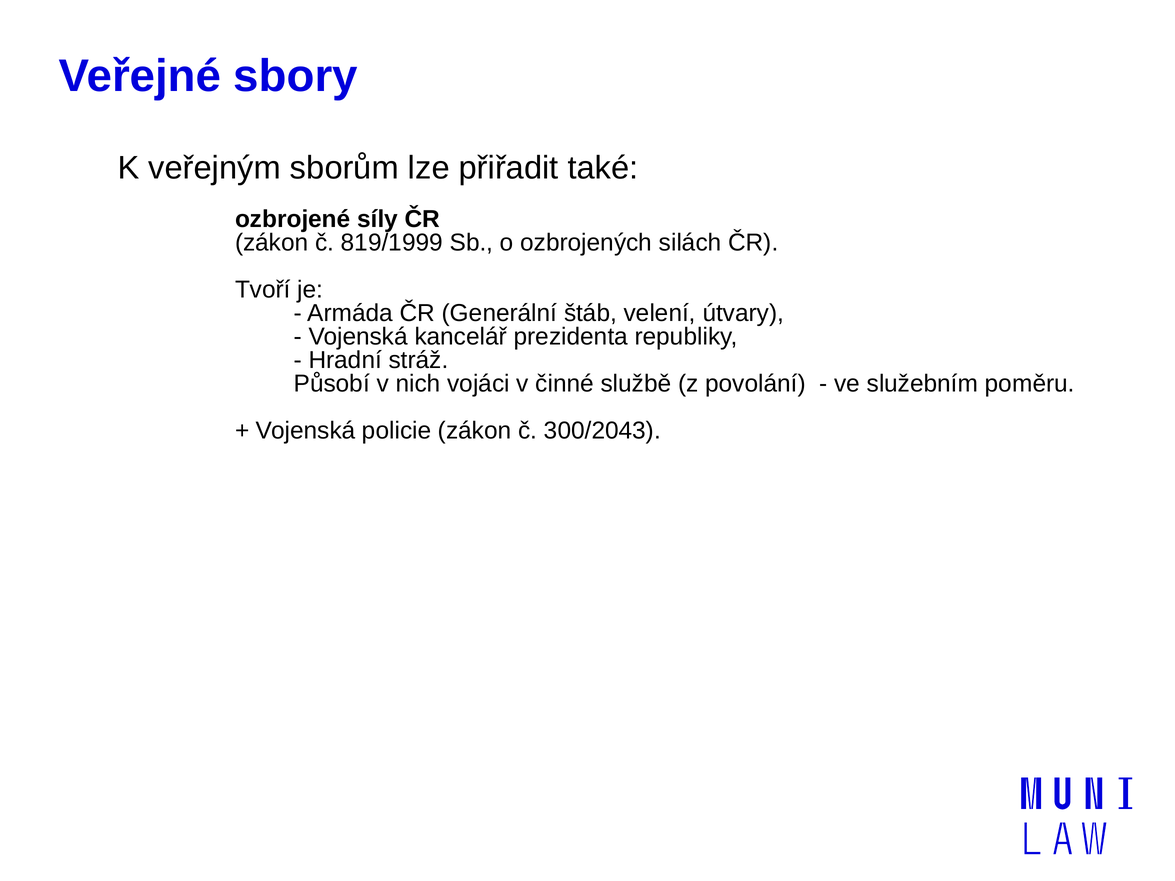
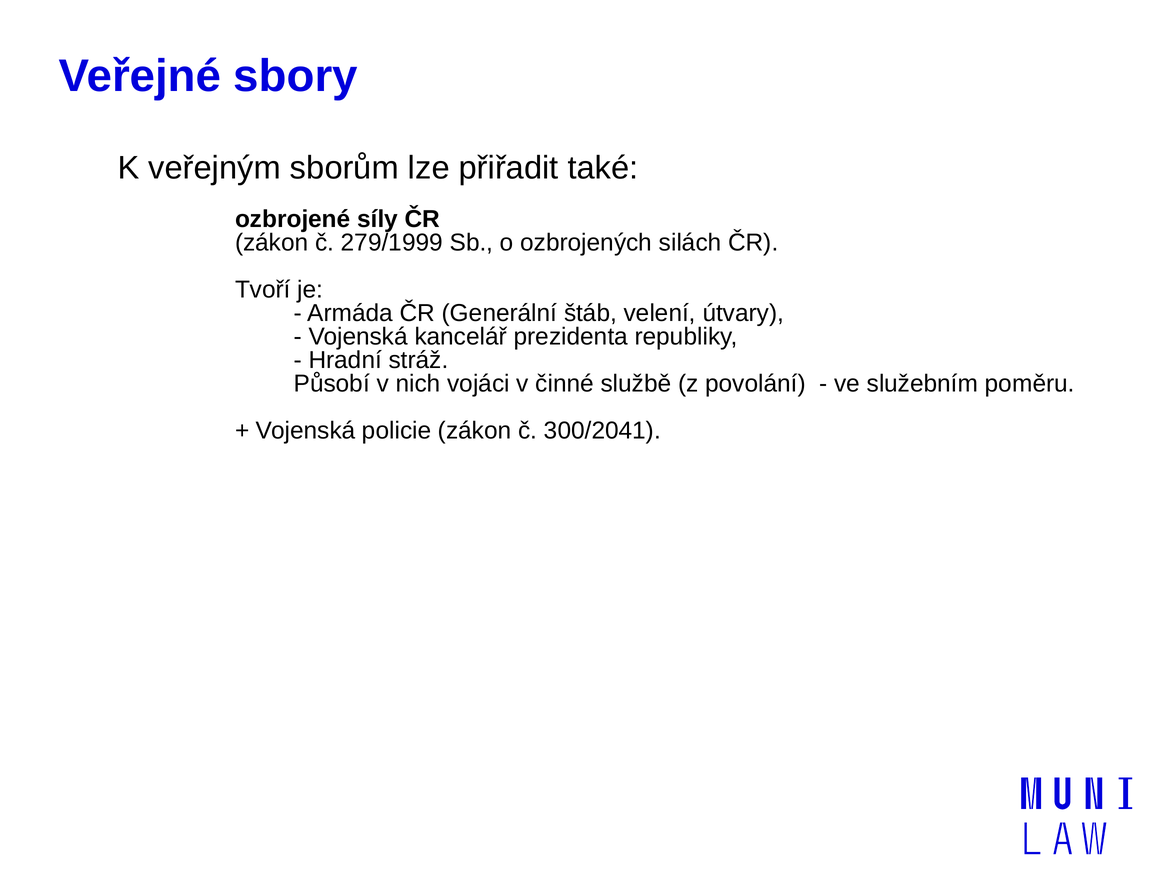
819/1999: 819/1999 -> 279/1999
300/2043: 300/2043 -> 300/2041
